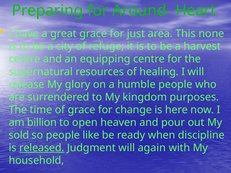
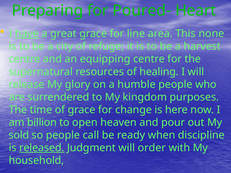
Around-: Around- -> Poured-
have underline: none -> present
just: just -> line
like: like -> call
again: again -> order
